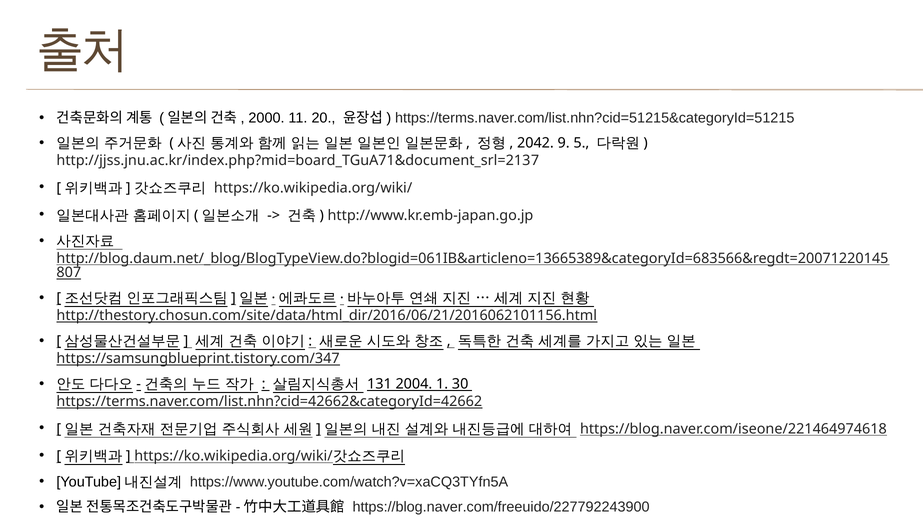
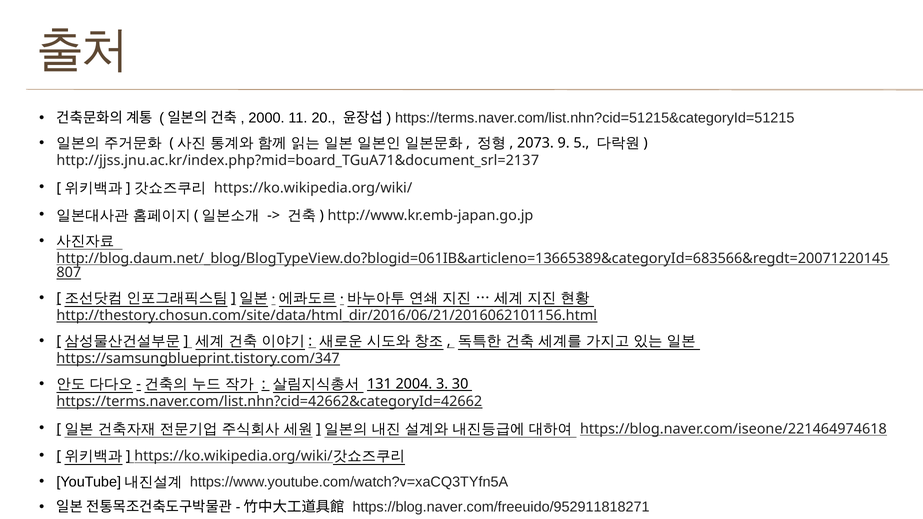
2042: 2042 -> 2073
1: 1 -> 3
https://blog.naver.com/freeuido/227792243900: https://blog.naver.com/freeuido/227792243900 -> https://blog.naver.com/freeuido/952911818271
